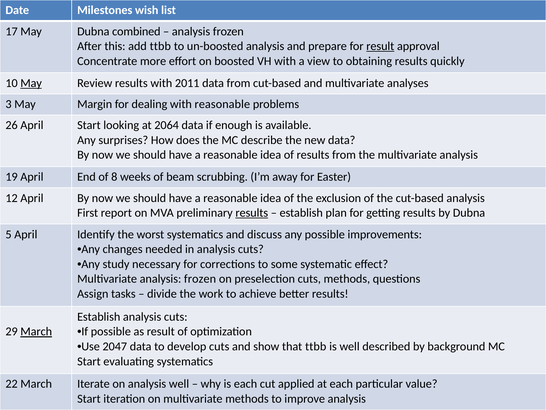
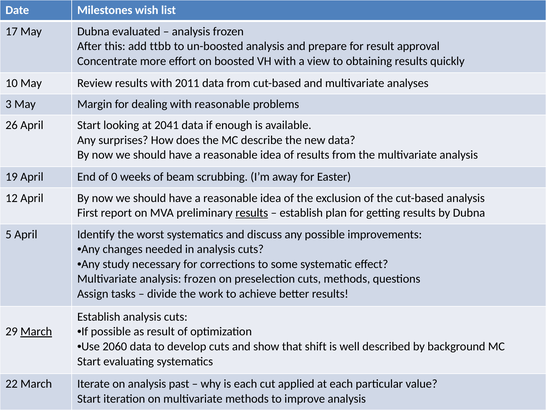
combined: combined -> evaluated
result at (380, 46) underline: present -> none
May at (31, 83) underline: present -> none
2064: 2064 -> 2041
8: 8 -> 0
2047: 2047 -> 2060
that ttbb: ttbb -> shift
analysis well: well -> past
